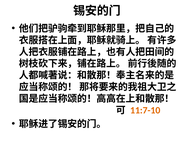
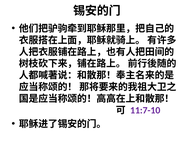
11:7-10 colour: orange -> purple
